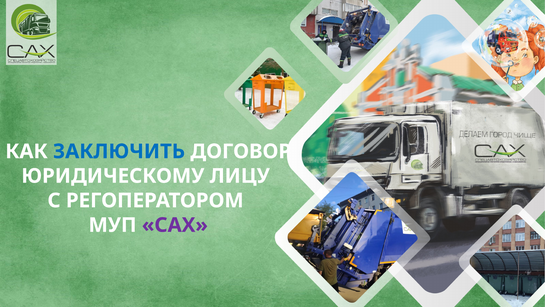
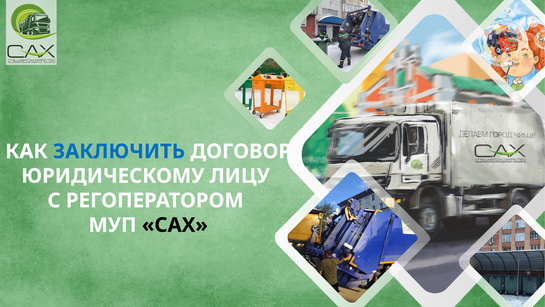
САХ colour: purple -> black
